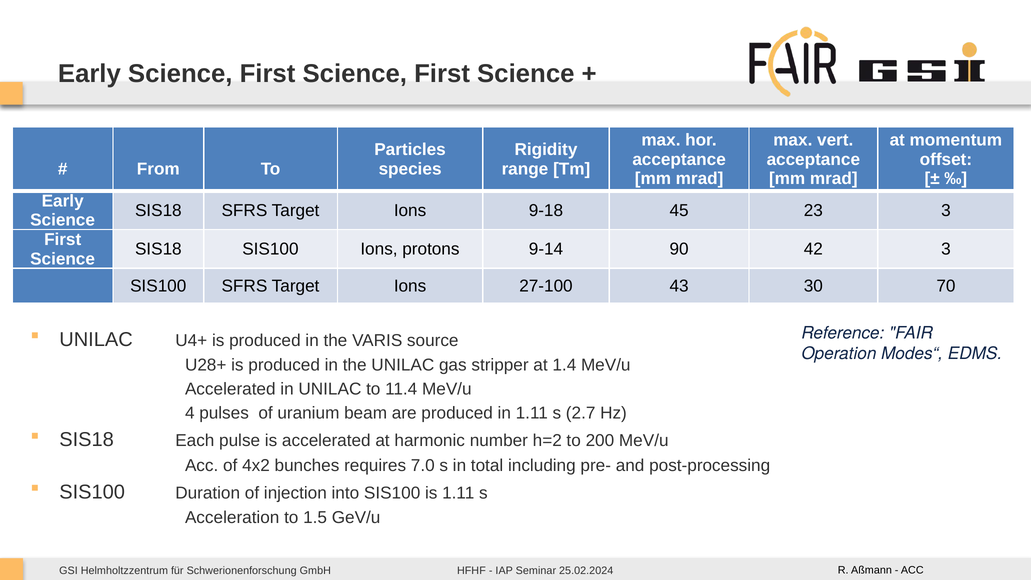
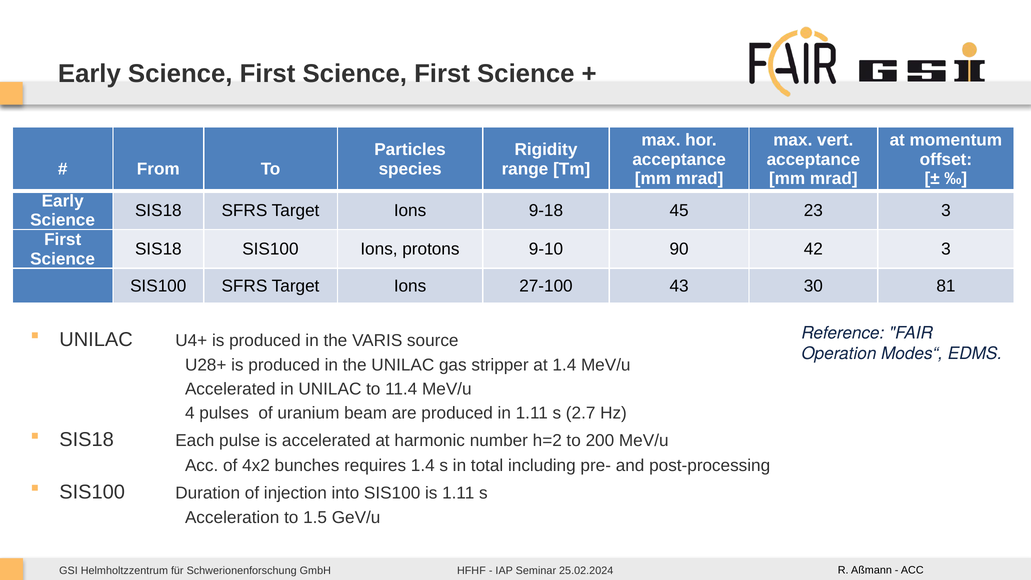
9-14: 9-14 -> 9-10
70: 70 -> 81
requires 7.0: 7.0 -> 1.4
